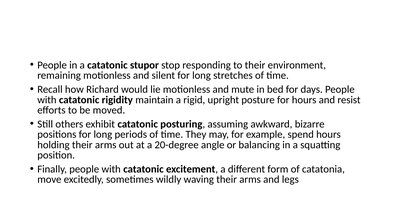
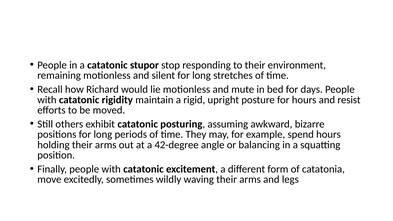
20-degree: 20-degree -> 42-degree
